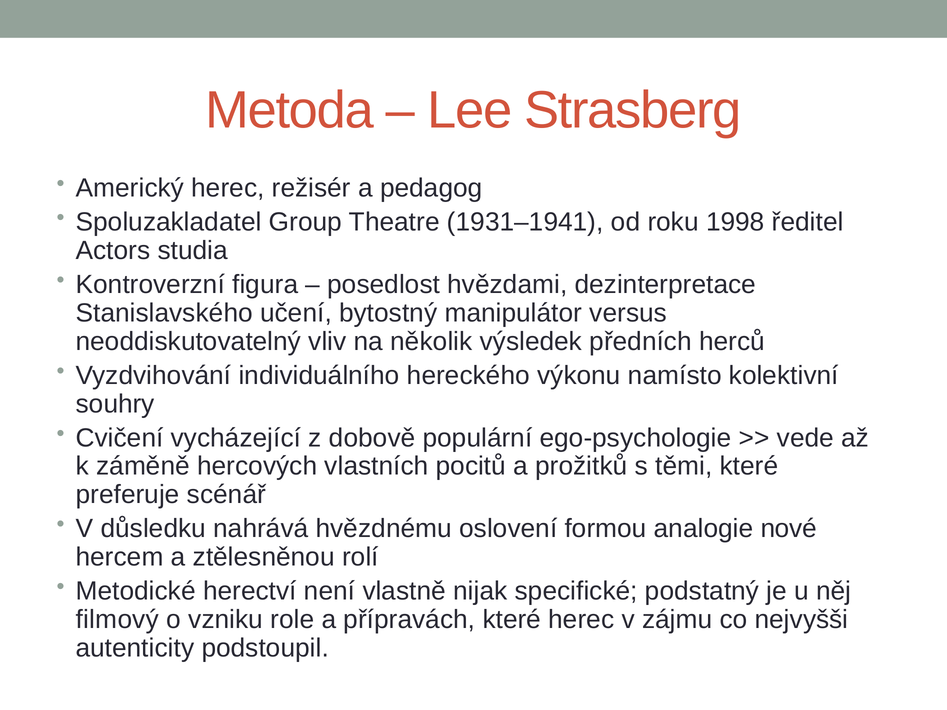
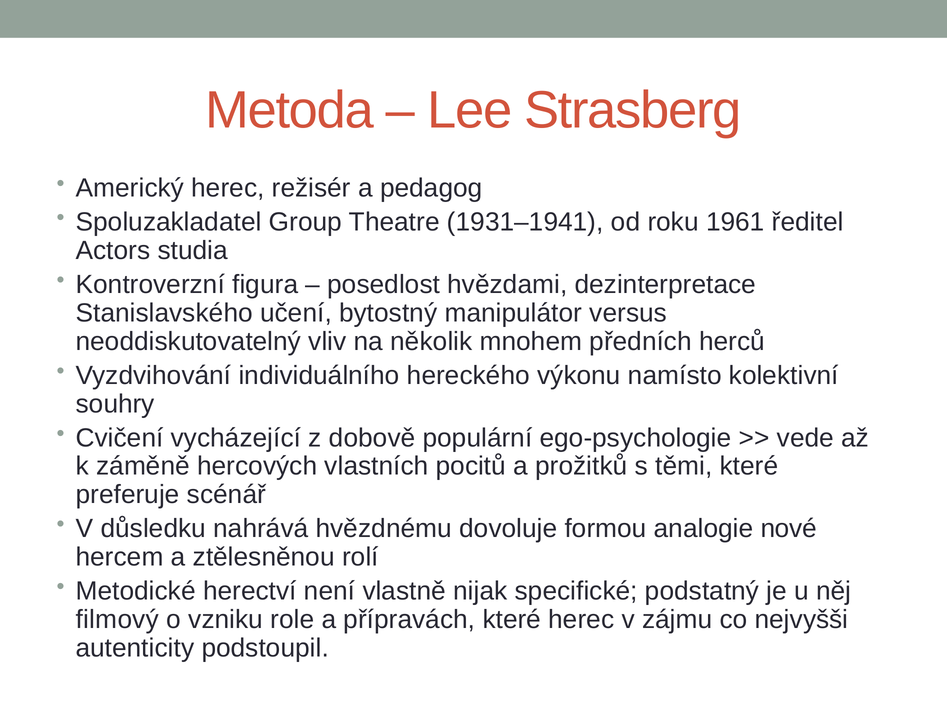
1998: 1998 -> 1961
výsledek: výsledek -> mnohem
oslovení: oslovení -> dovoluje
